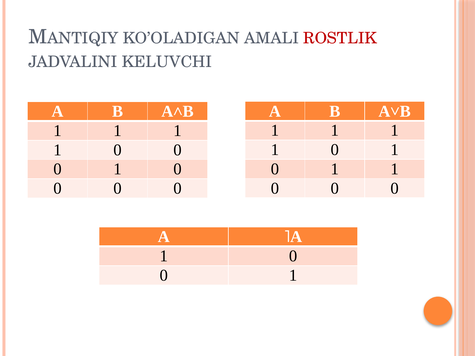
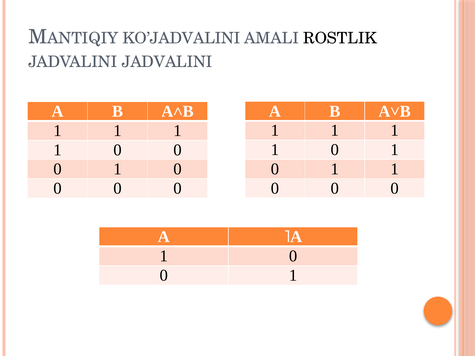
KO’OLADIGAN: KO’OLADIGAN -> KO’JADVALINI
ROSTLIK colour: red -> black
JADVALINI KELUVCHI: KELUVCHI -> JADVALINI
